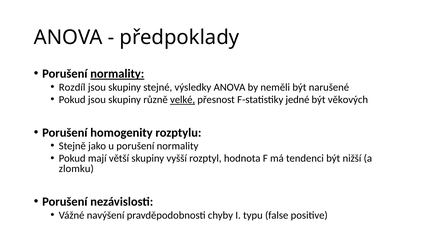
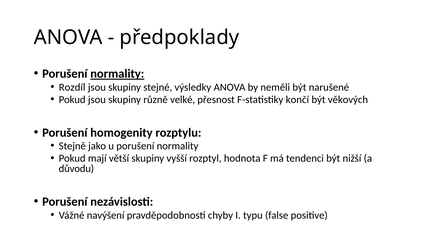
velké underline: present -> none
jedné: jedné -> končí
zlomku: zlomku -> důvodu
